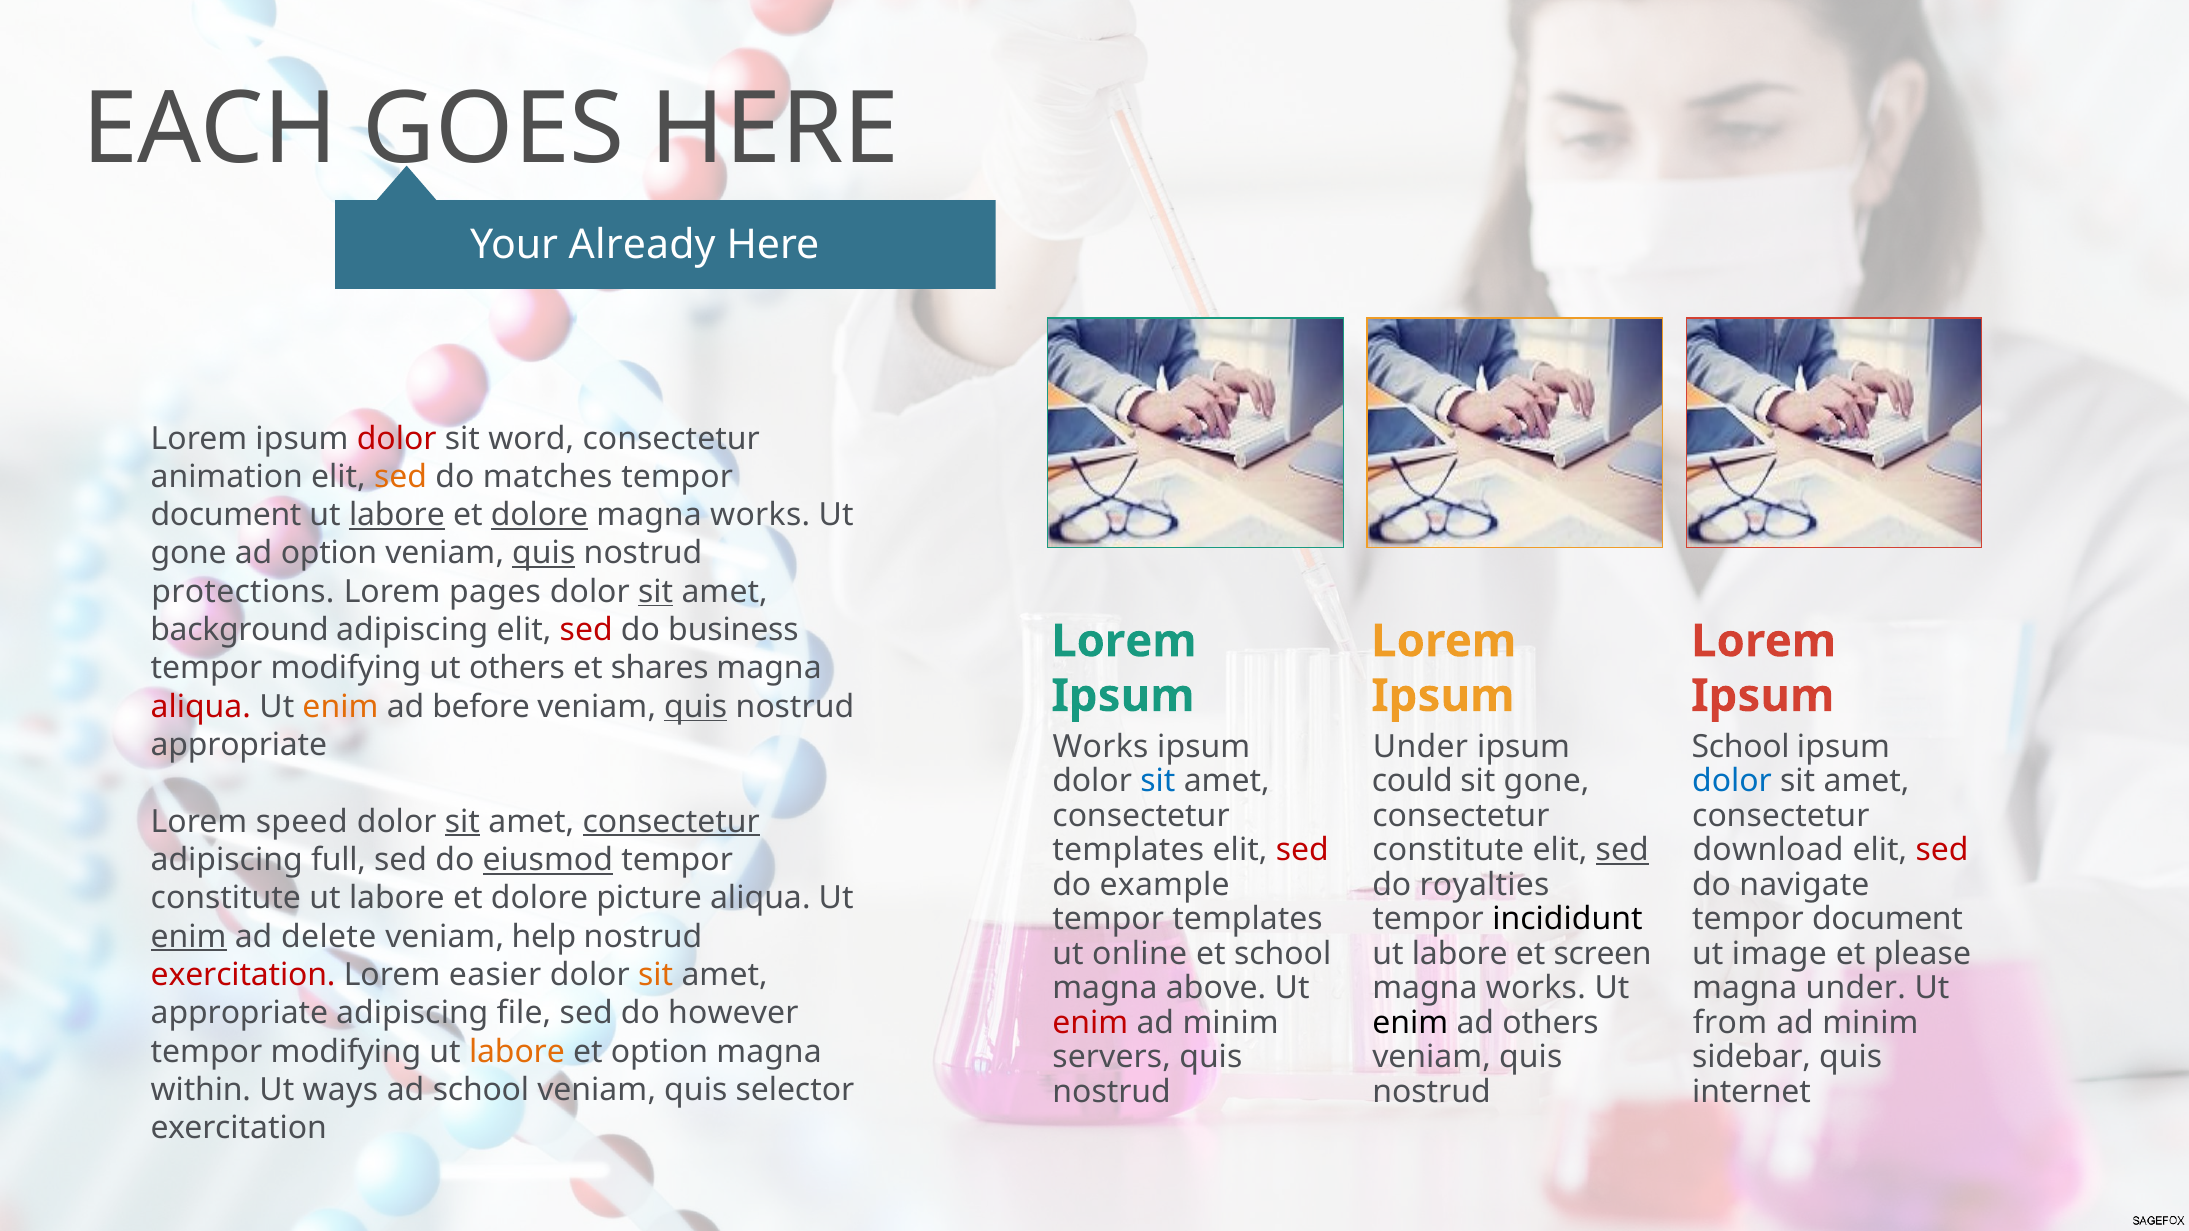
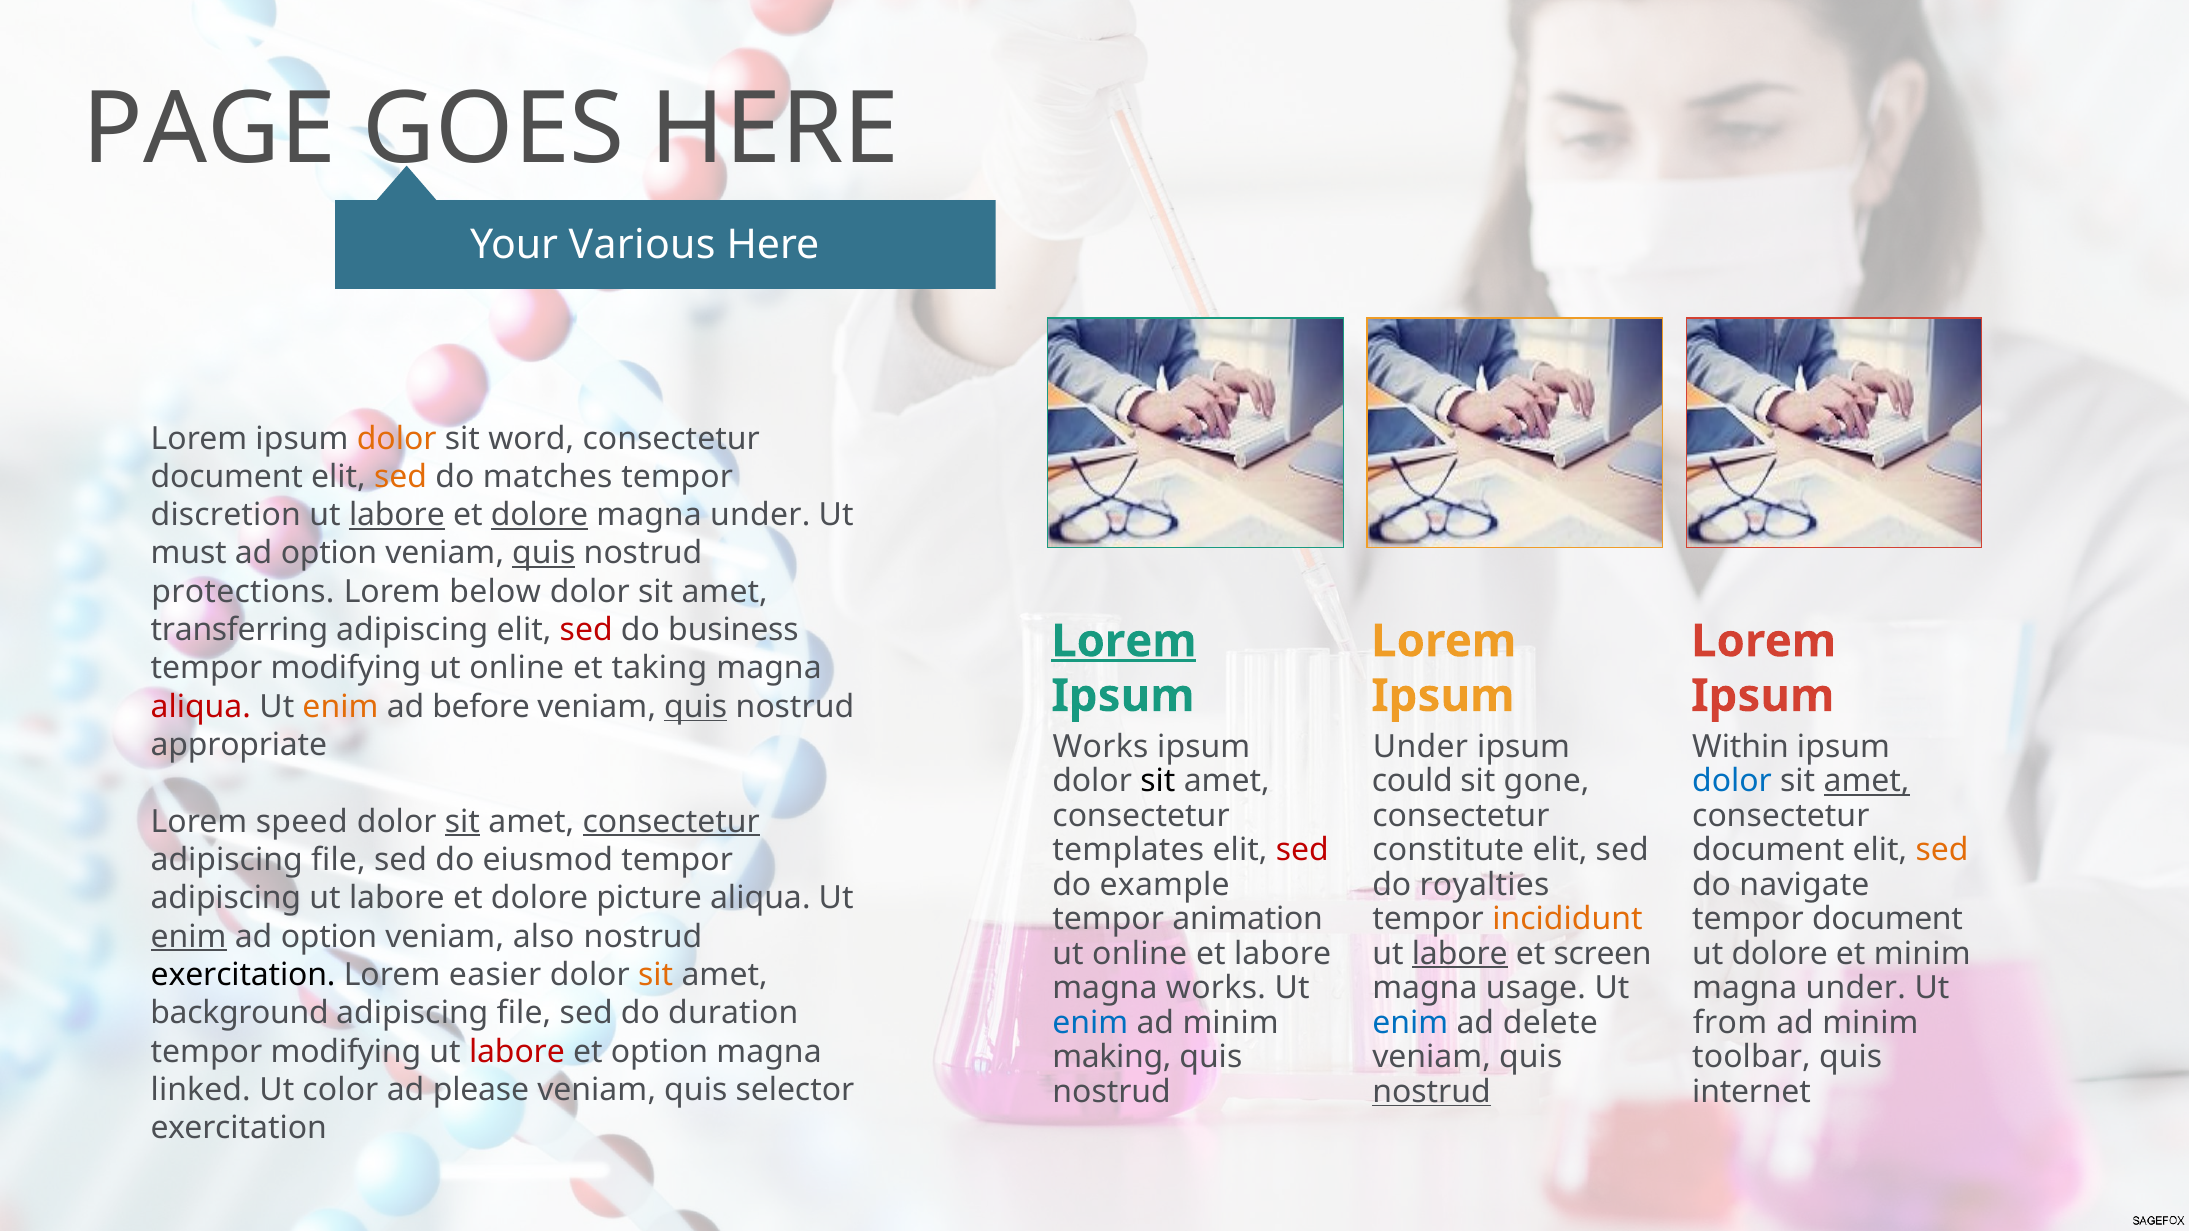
EACH: EACH -> PAGE
Already: Already -> Various
dolor at (397, 439) colour: red -> orange
animation at (227, 477): animation -> document
document at (226, 515): document -> discretion
works at (760, 515): works -> under
gone at (189, 554): gone -> must
pages: pages -> below
sit at (656, 592) underline: present -> none
background: background -> transferring
Lorem at (1124, 641) underline: none -> present
others at (517, 669): others -> online
shares: shares -> taking
School at (1741, 747): School -> Within
sit at (1158, 781) colour: blue -> black
amet at (1867, 781) underline: none -> present
sed at (1622, 850) underline: present -> none
download at (1768, 850): download -> document
sed at (1942, 850) colour: red -> orange
full at (338, 860): full -> file
eiusmod underline: present -> none
constitute at (226, 899): constitute -> adipiscing
tempor templates: templates -> animation
incididunt colour: black -> orange
delete at (329, 937): delete -> option
help: help -> also
et school: school -> labore
labore at (1460, 954) underline: none -> present
ut image: image -> dolore
et please: please -> minim
exercitation at (243, 975) colour: red -> black
magna above: above -> works
works at (1536, 988): works -> usage
appropriate at (239, 1014): appropriate -> background
however: however -> duration
enim at (1090, 1023) colour: red -> blue
enim at (1410, 1023) colour: black -> blue
ad others: others -> delete
labore at (517, 1052) colour: orange -> red
servers: servers -> making
sidebar: sidebar -> toolbar
within: within -> linked
ways: ways -> color
ad school: school -> please
nostrud at (1432, 1092) underline: none -> present
